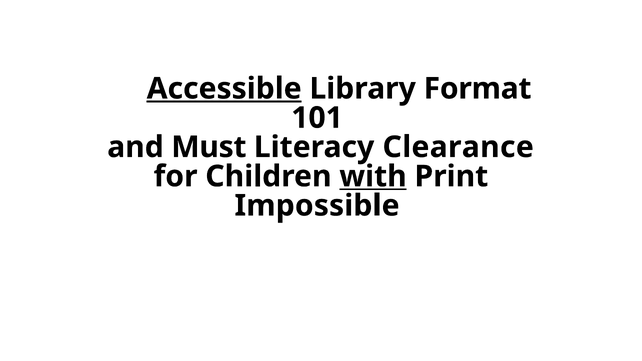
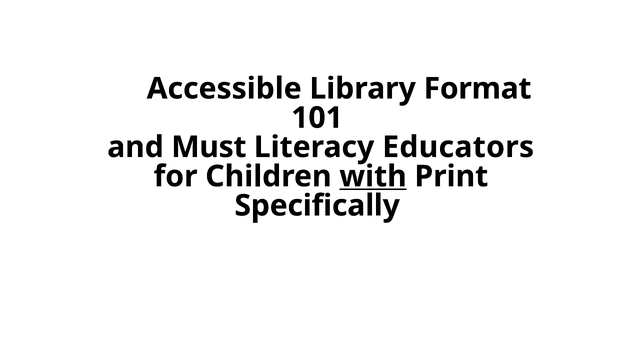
Accessible underline: present -> none
Clearance: Clearance -> Educators
Impossible: Impossible -> Specifically
